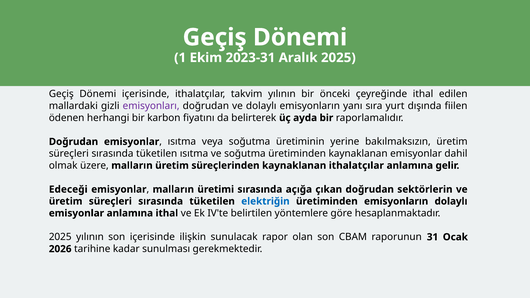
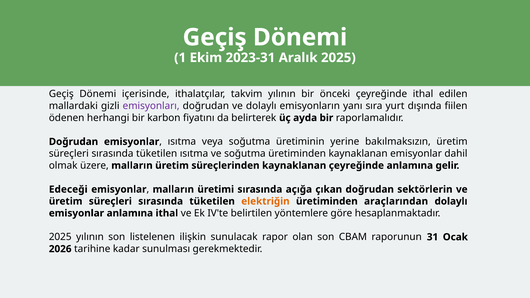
kaynaklanan ithalatçılar: ithalatçılar -> çeyreğinde
elektriğin colour: blue -> orange
üretiminden emisyonların: emisyonların -> araçlarından
son içerisinde: içerisinde -> listelenen
